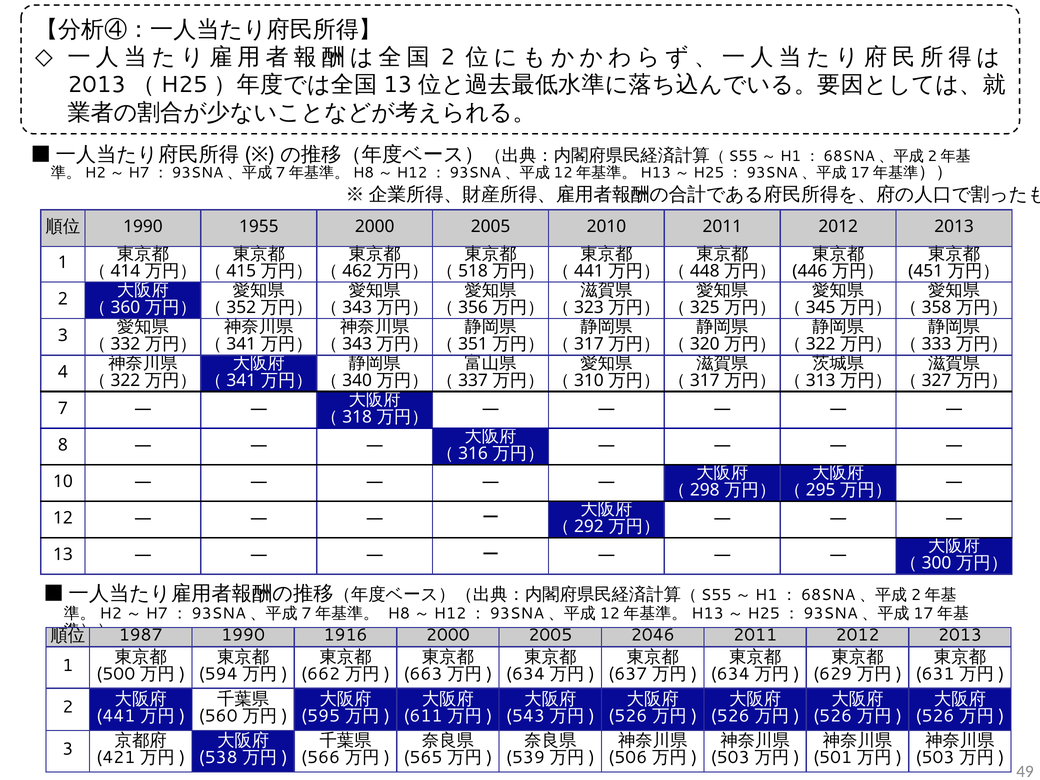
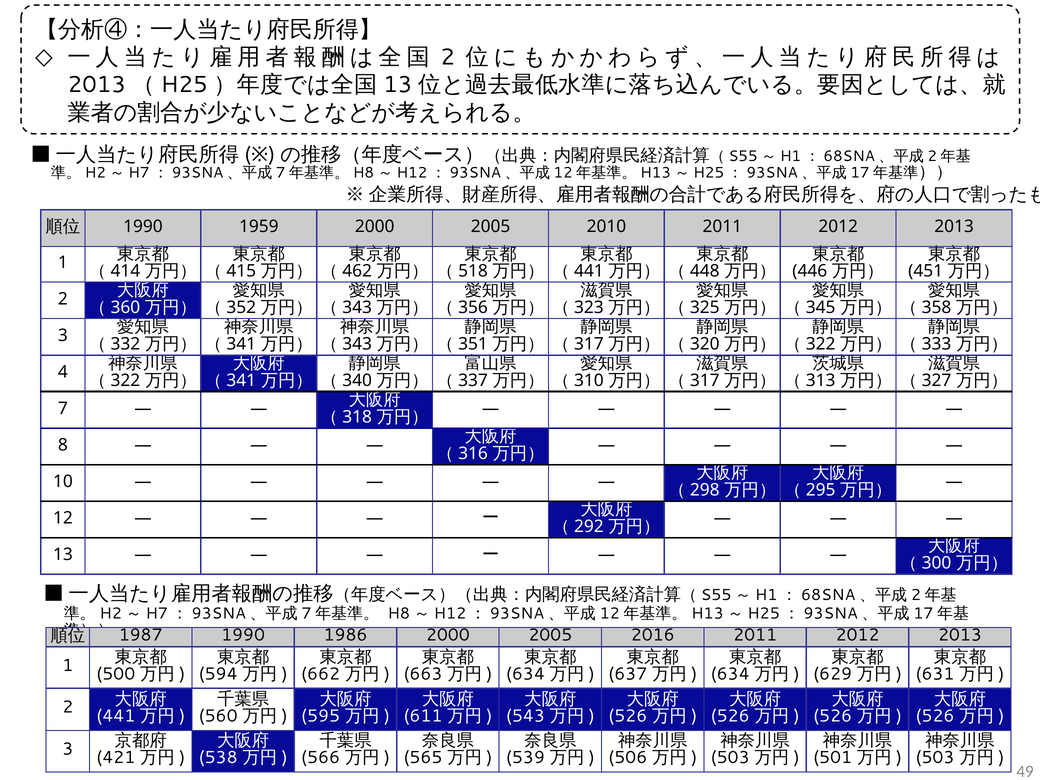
1955: 1955 -> 1959
1916: 1916 -> 1986
2046: 2046 -> 2016
